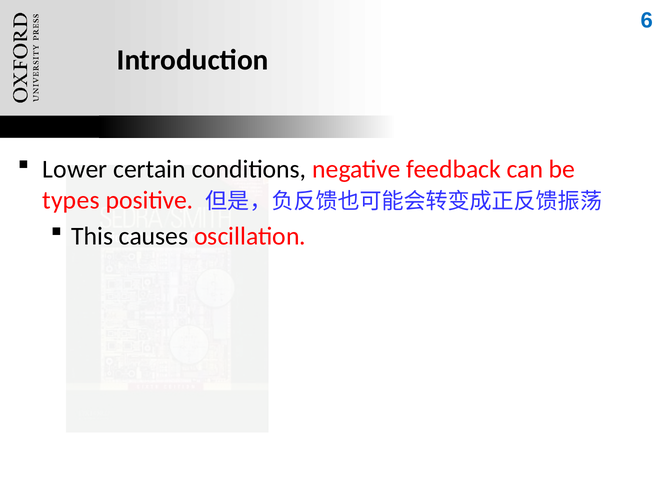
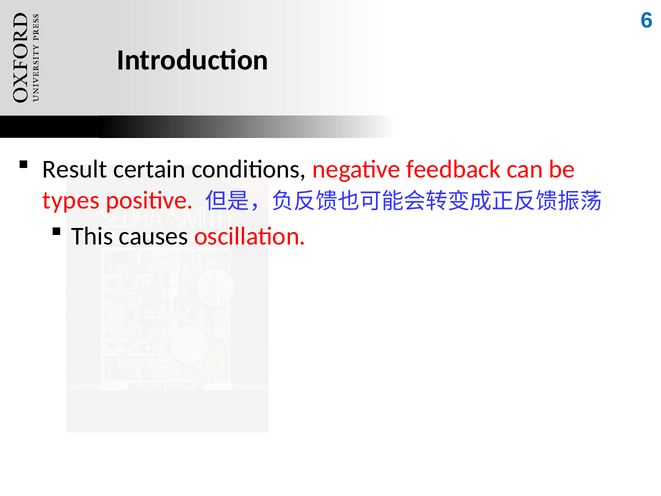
Lower: Lower -> Result
